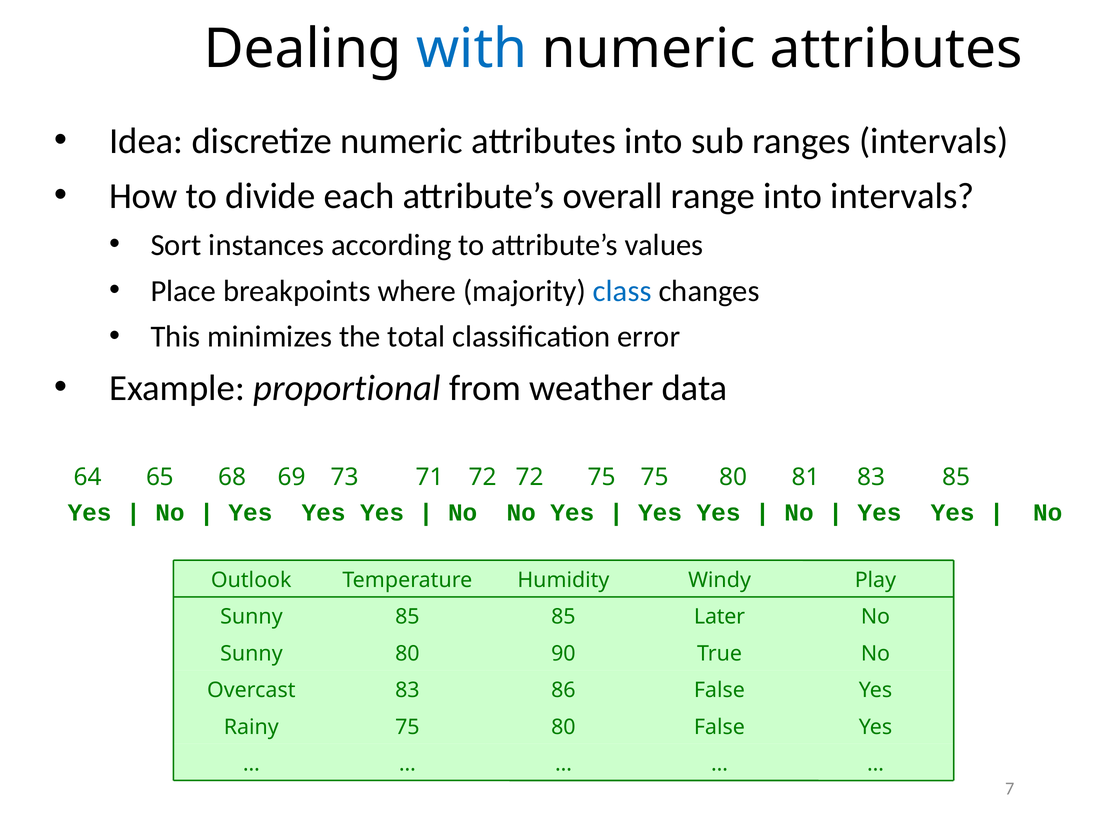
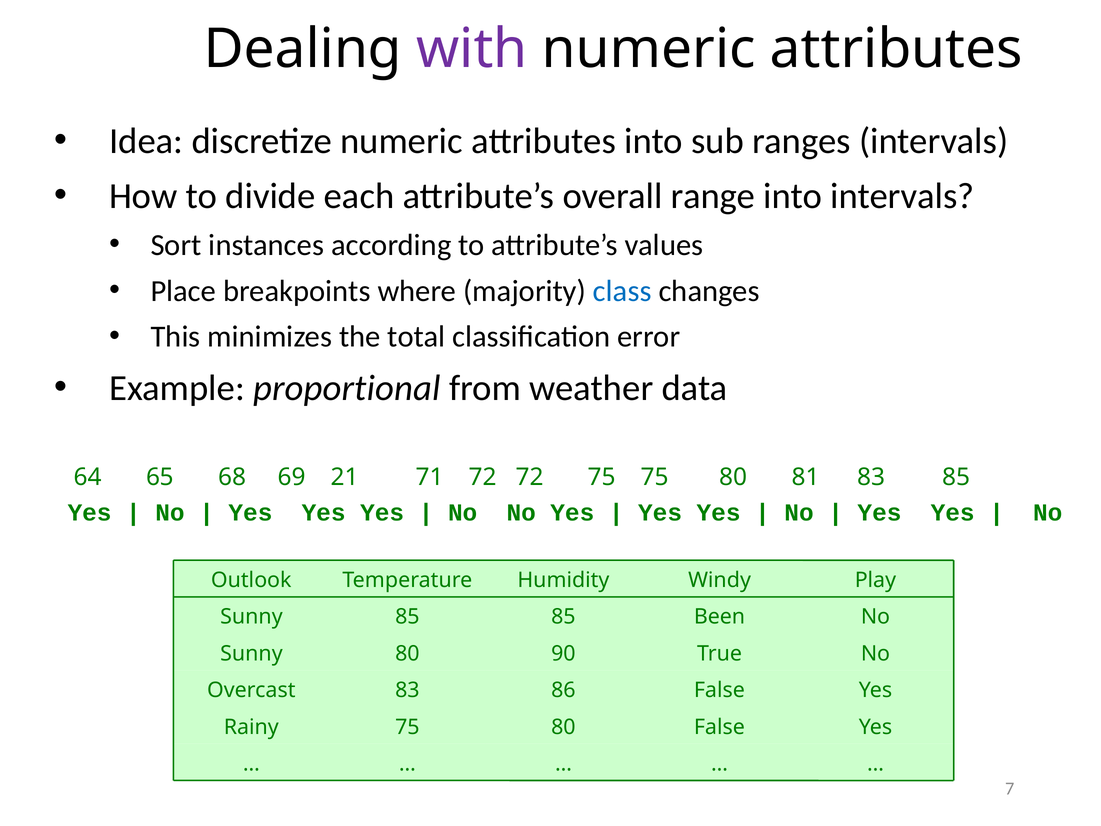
with colour: blue -> purple
73: 73 -> 21
Later: Later -> Been
